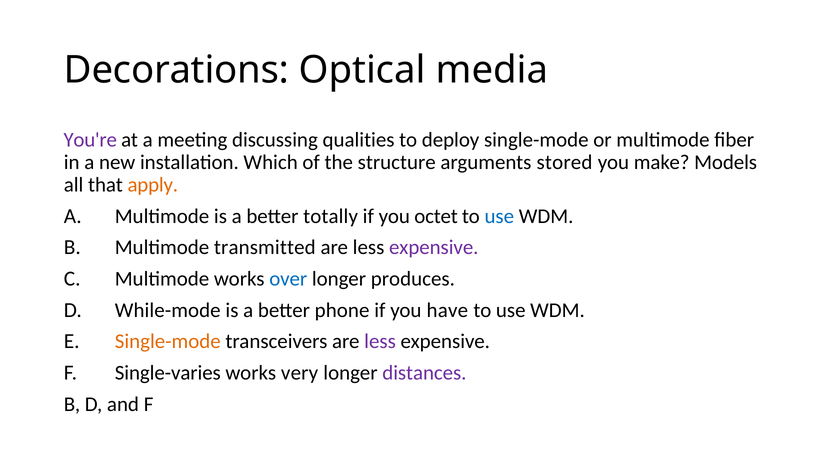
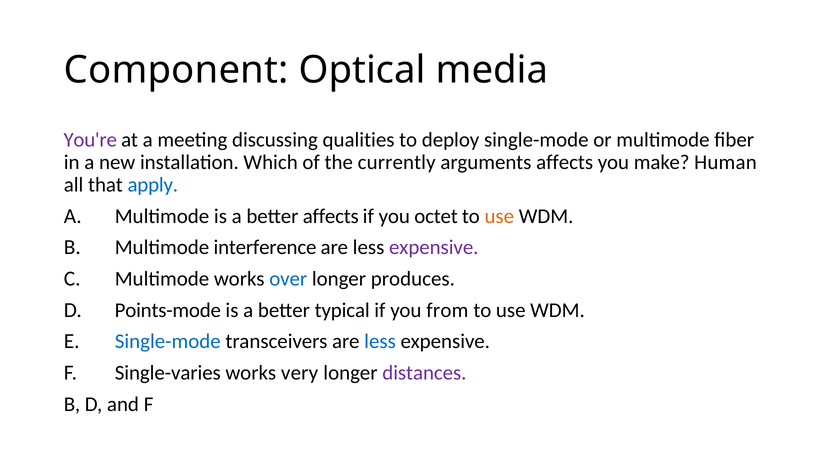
Decorations: Decorations -> Component
structure: structure -> currently
arguments stored: stored -> affects
Models: Models -> Human
apply colour: orange -> blue
better totally: totally -> affects
use at (499, 216) colour: blue -> orange
transmitted: transmitted -> interference
While-mode: While-mode -> Points-mode
phone: phone -> typical
have: have -> from
Single-mode at (168, 341) colour: orange -> blue
less at (380, 341) colour: purple -> blue
